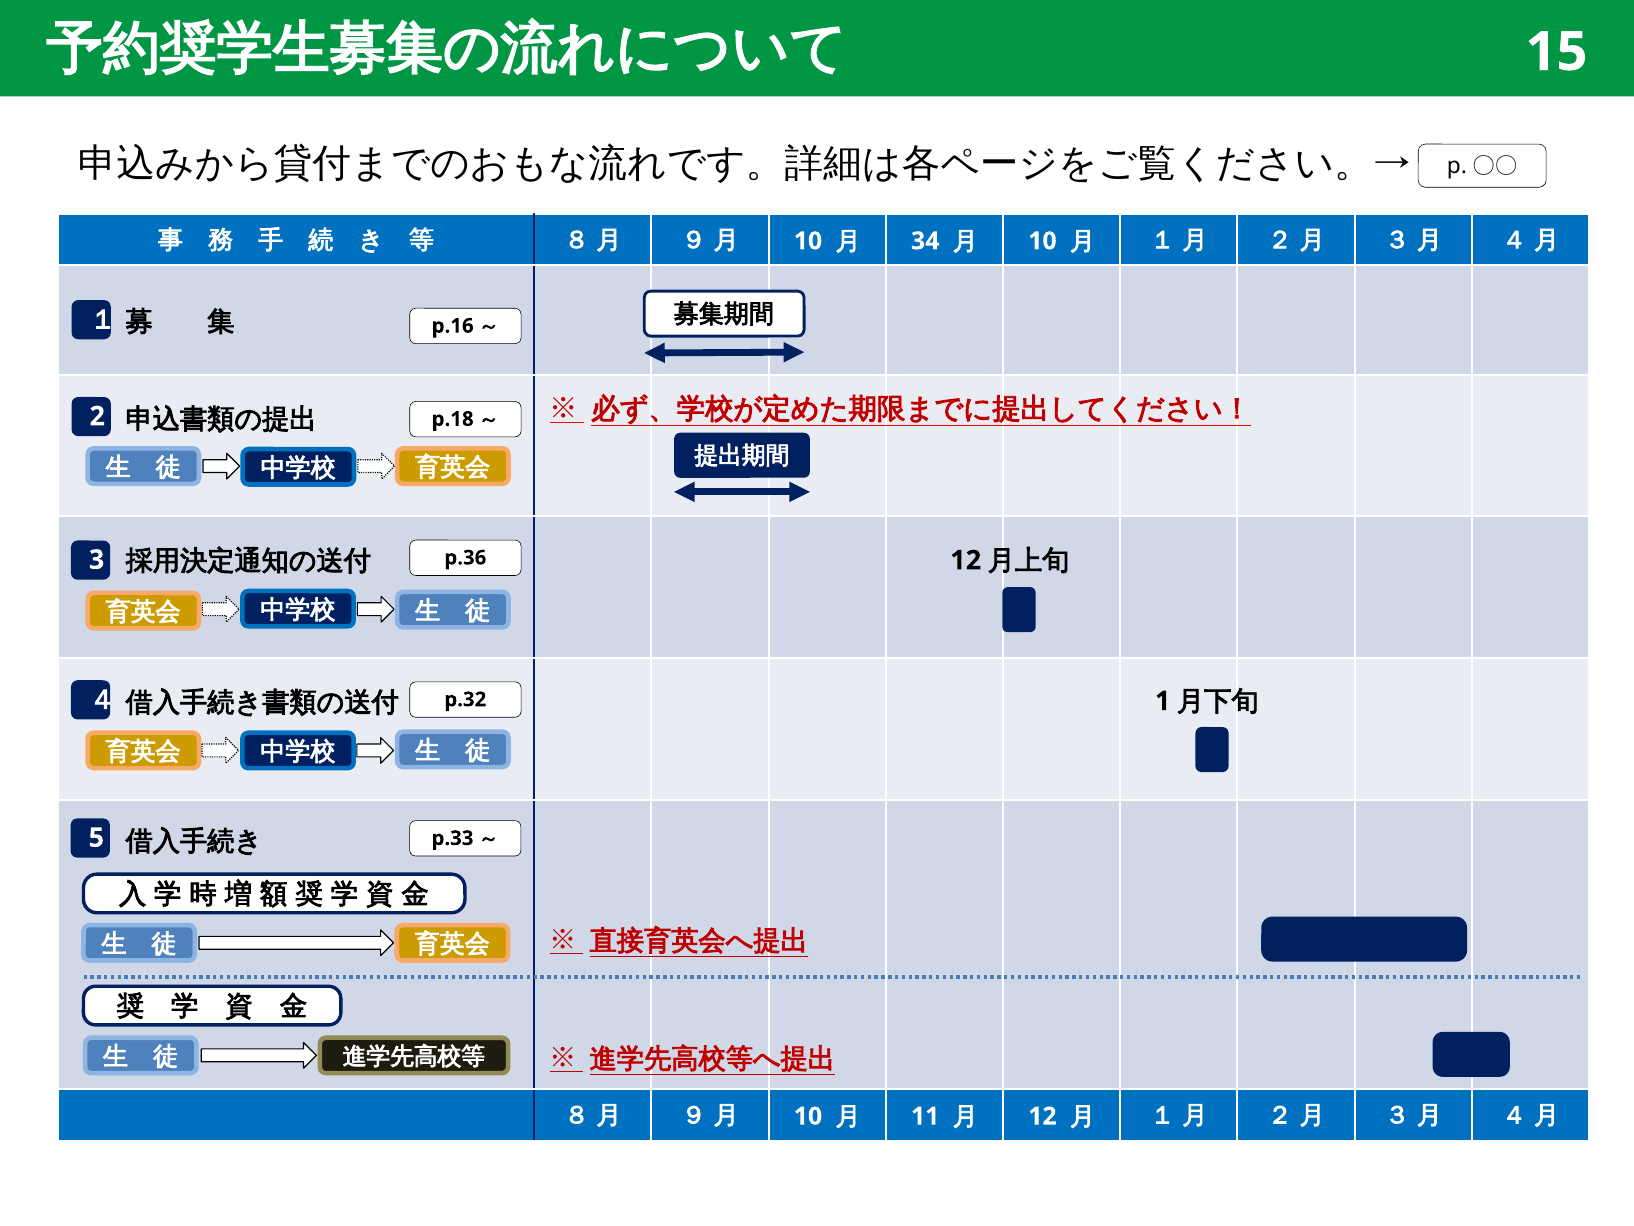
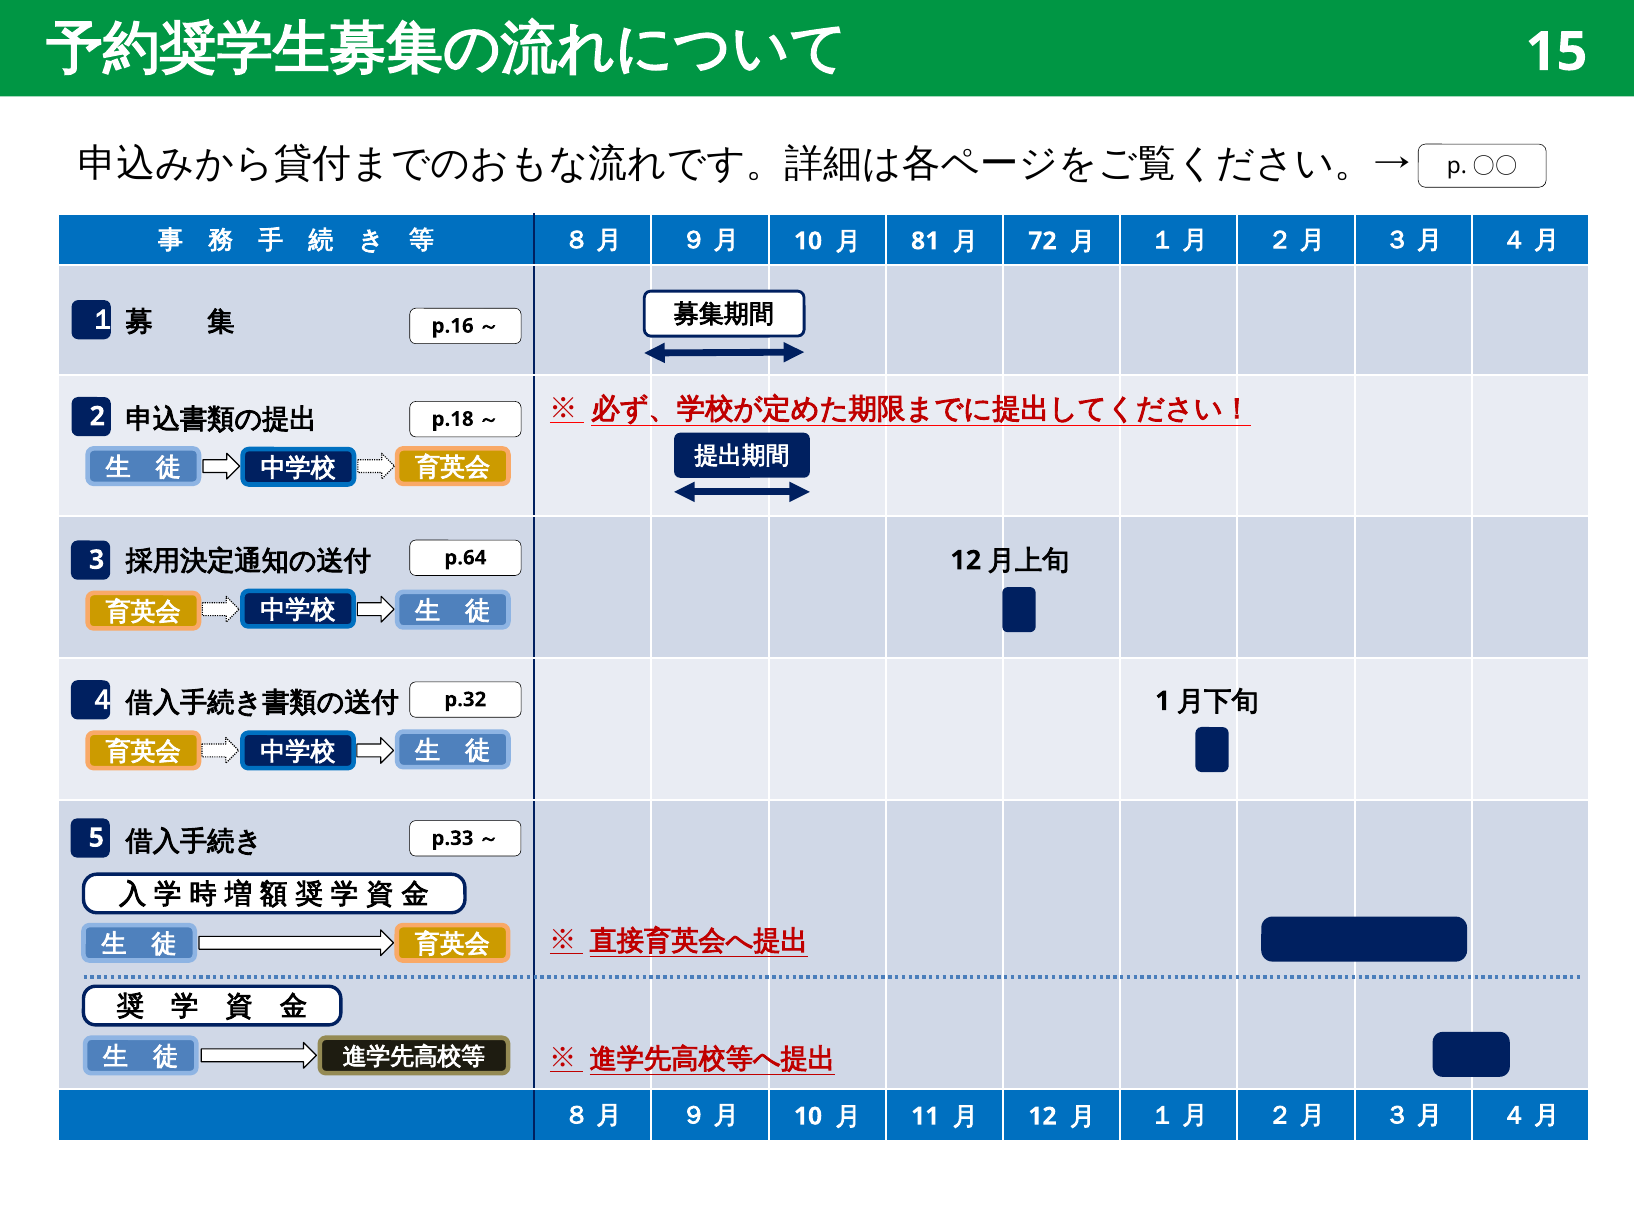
34: 34 -> 81
10 at (1042, 241): 10 -> 72
p.36: p.36 -> p.64
